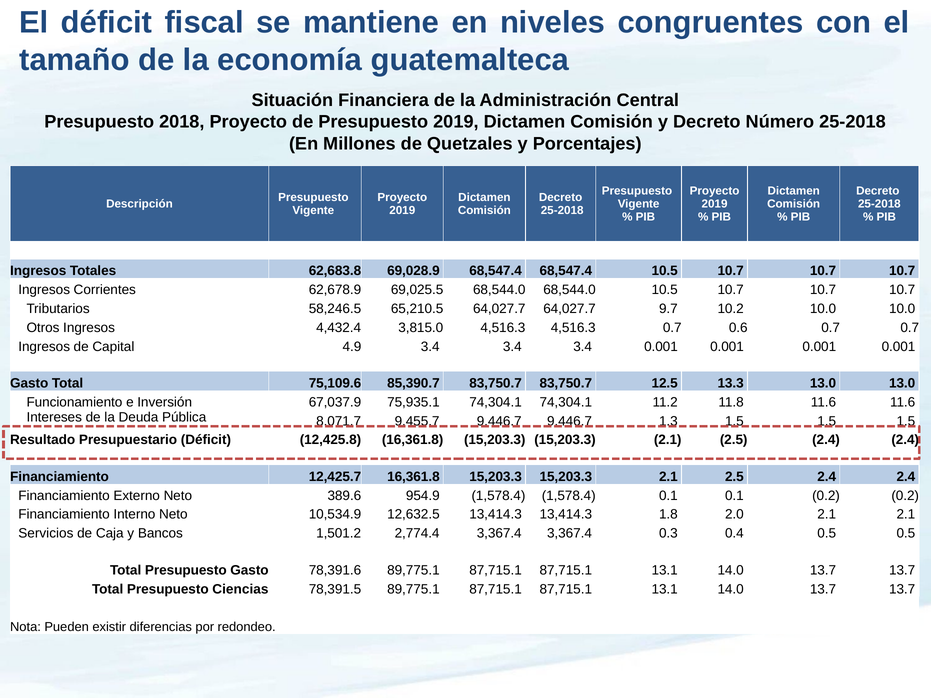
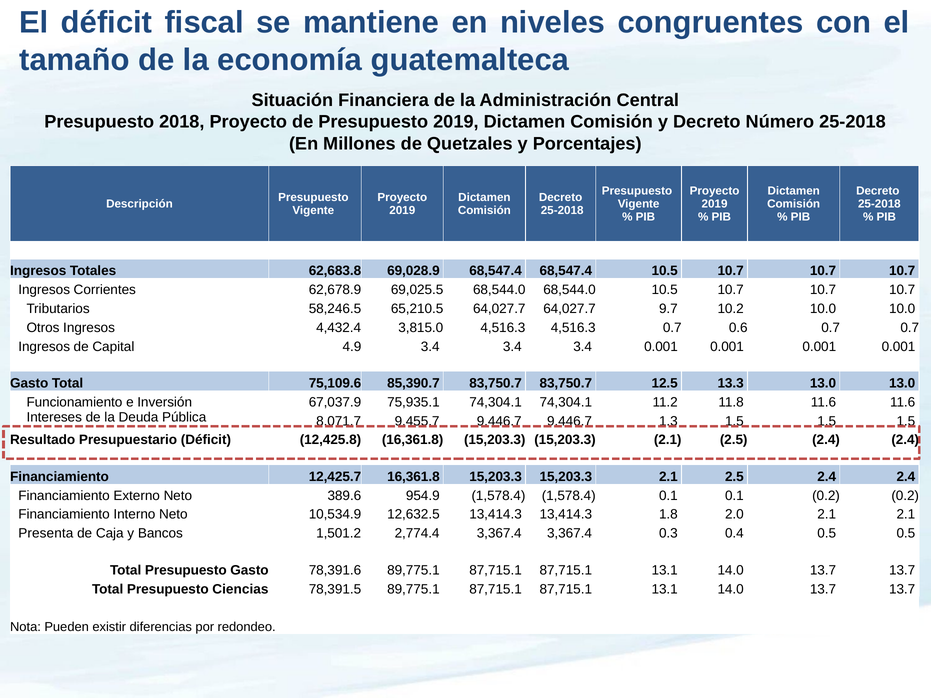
Servicios: Servicios -> Presenta
